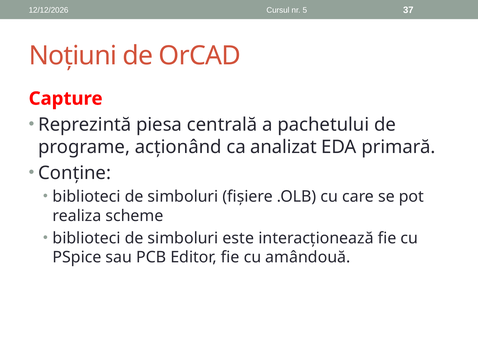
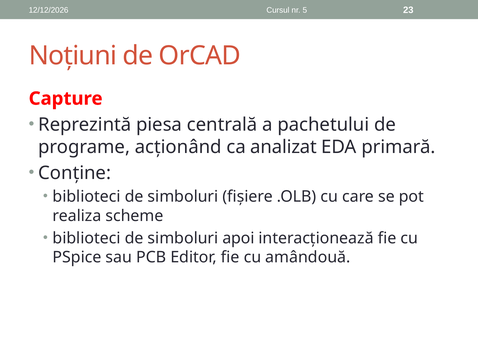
37: 37 -> 23
este: este -> apoi
